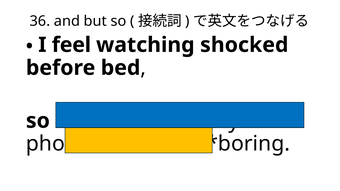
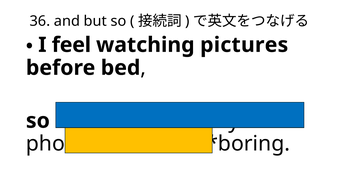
shocked: shocked -> pictures
